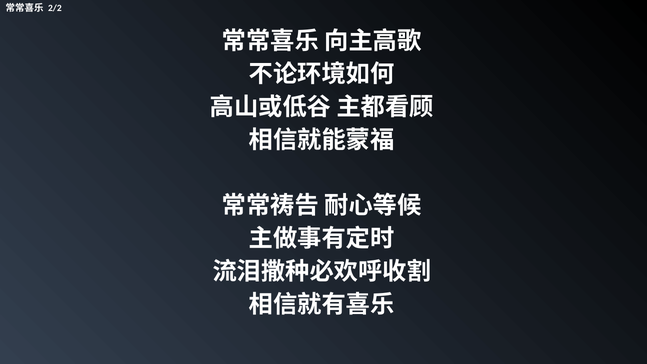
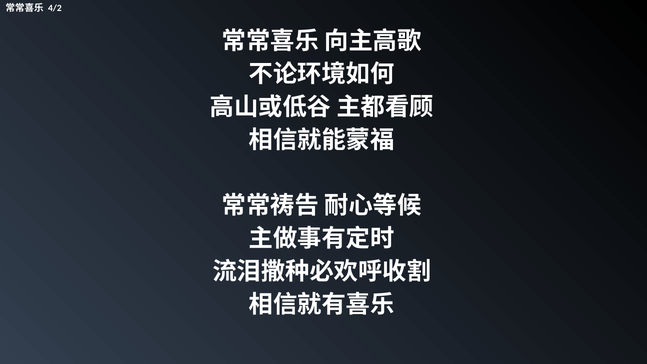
2/2: 2/2 -> 4/2
